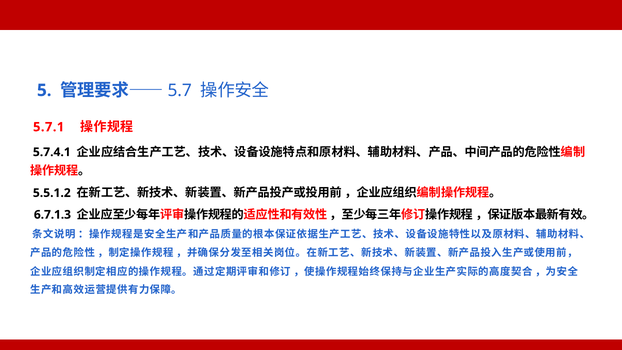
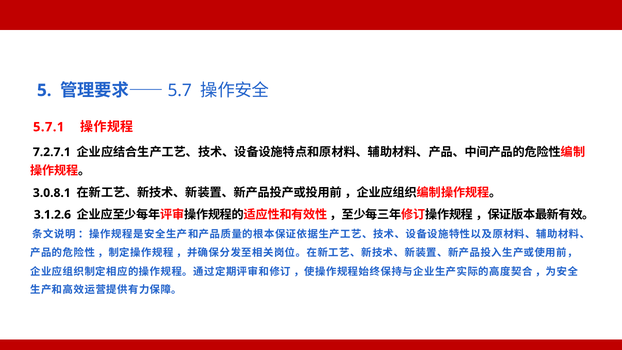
5.7.4.1: 5.7.4.1 -> 7.2.7.1
5.5.1.2: 5.5.1.2 -> 3.0.8.1
6.7.1.3: 6.7.1.3 -> 3.1.2.6
